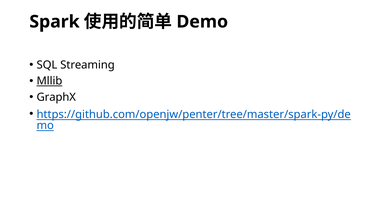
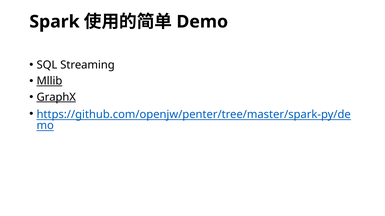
GraphX underline: none -> present
